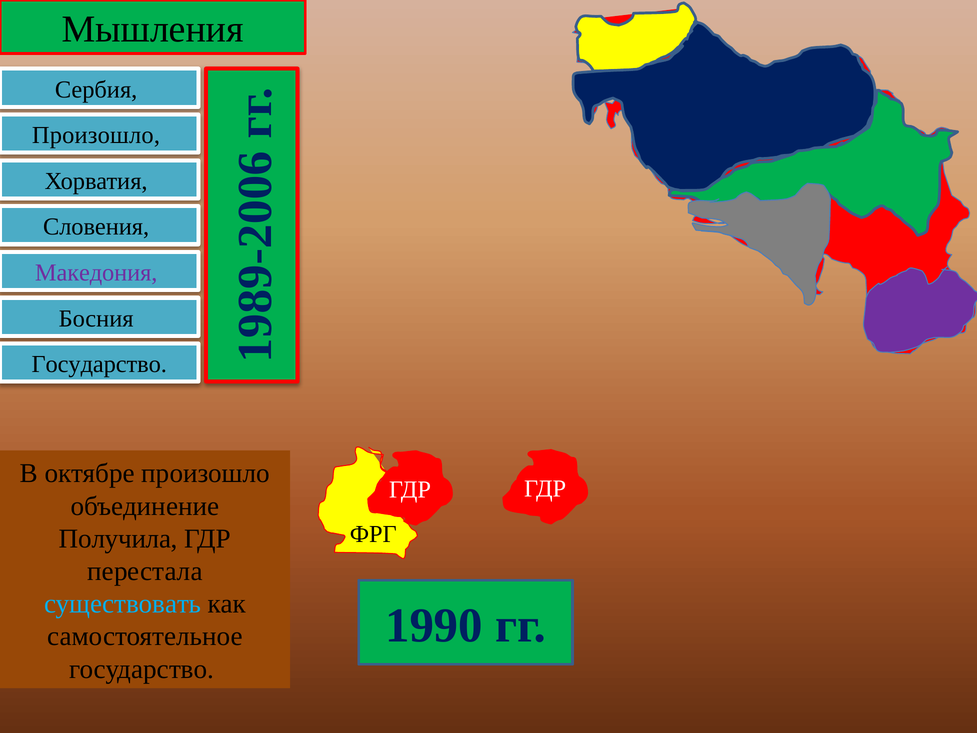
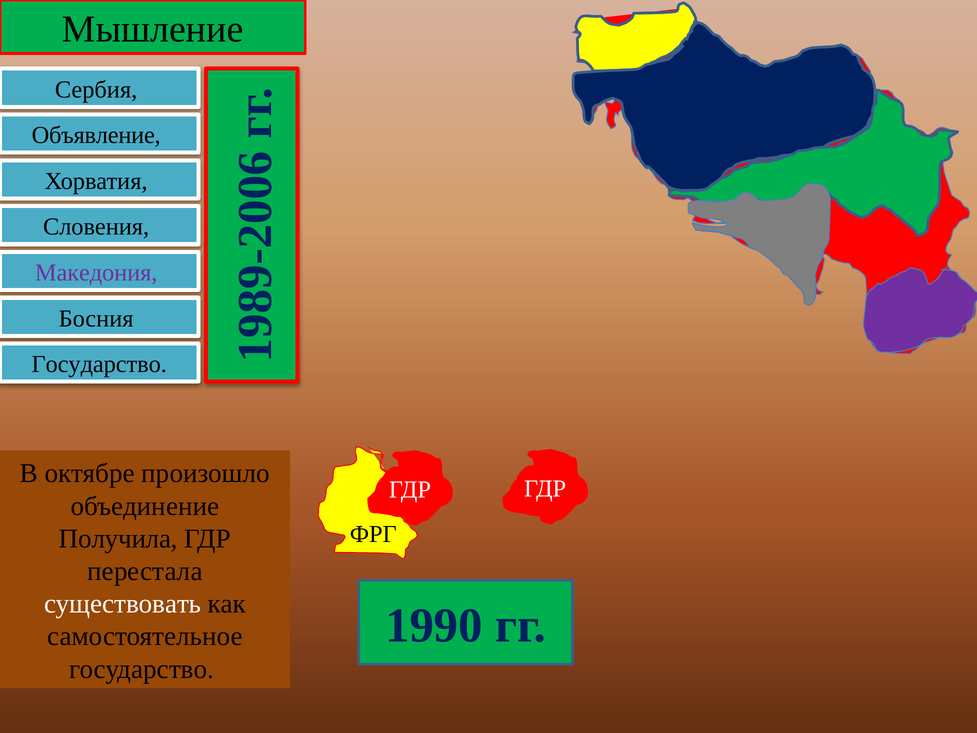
Мышления: Мышления -> Мышление
Произошло at (96, 135): Произошло -> Объявление
существовать colour: light blue -> white
